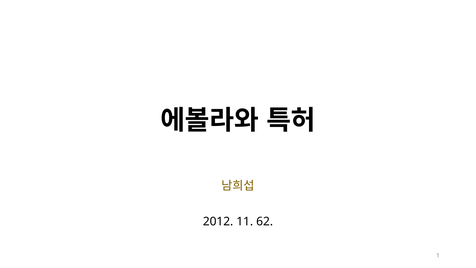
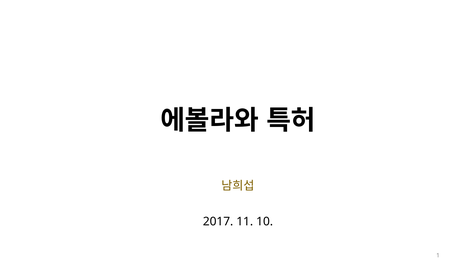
2012: 2012 -> 2017
62: 62 -> 10
